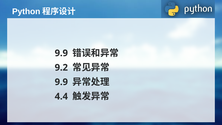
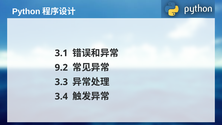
9.9 at (61, 53): 9.9 -> 3.1
9.9 at (61, 82): 9.9 -> 3.3
4.4: 4.4 -> 3.4
